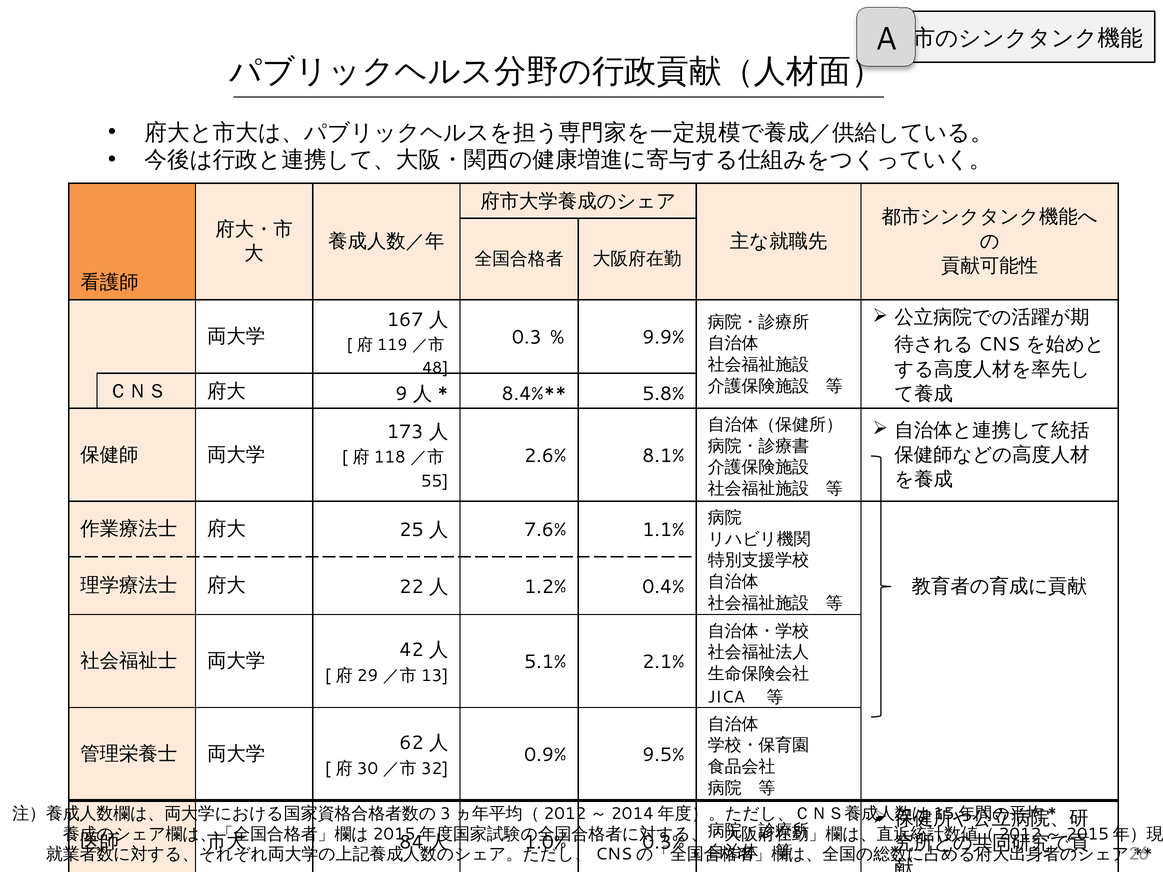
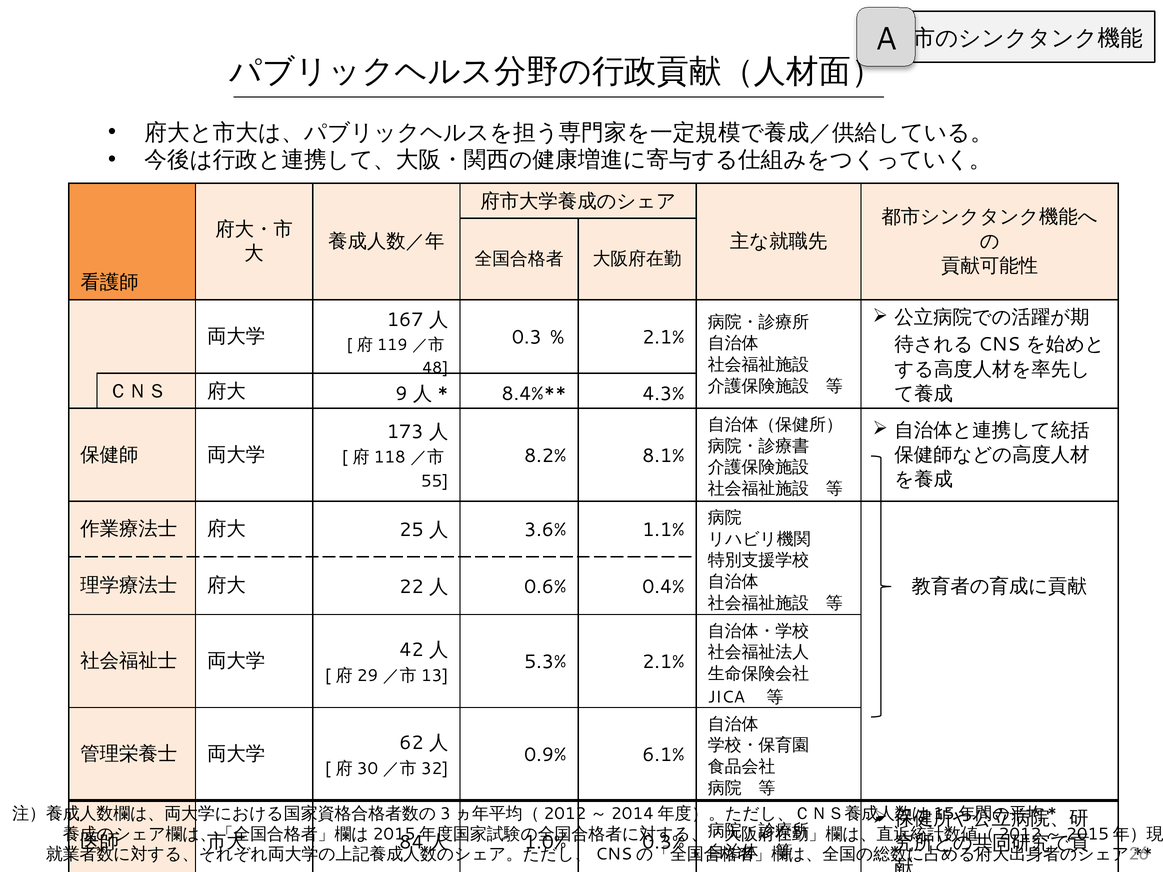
9.9% at (663, 338): 9.9% -> 2.1%
5.8%: 5.8% -> 4.3%
2.6%: 2.6% -> 8.2%
7.6%: 7.6% -> 3.6%
1.2%: 1.2% -> 0.6%
5.1%: 5.1% -> 5.3%
9.5%: 9.5% -> 6.1%
